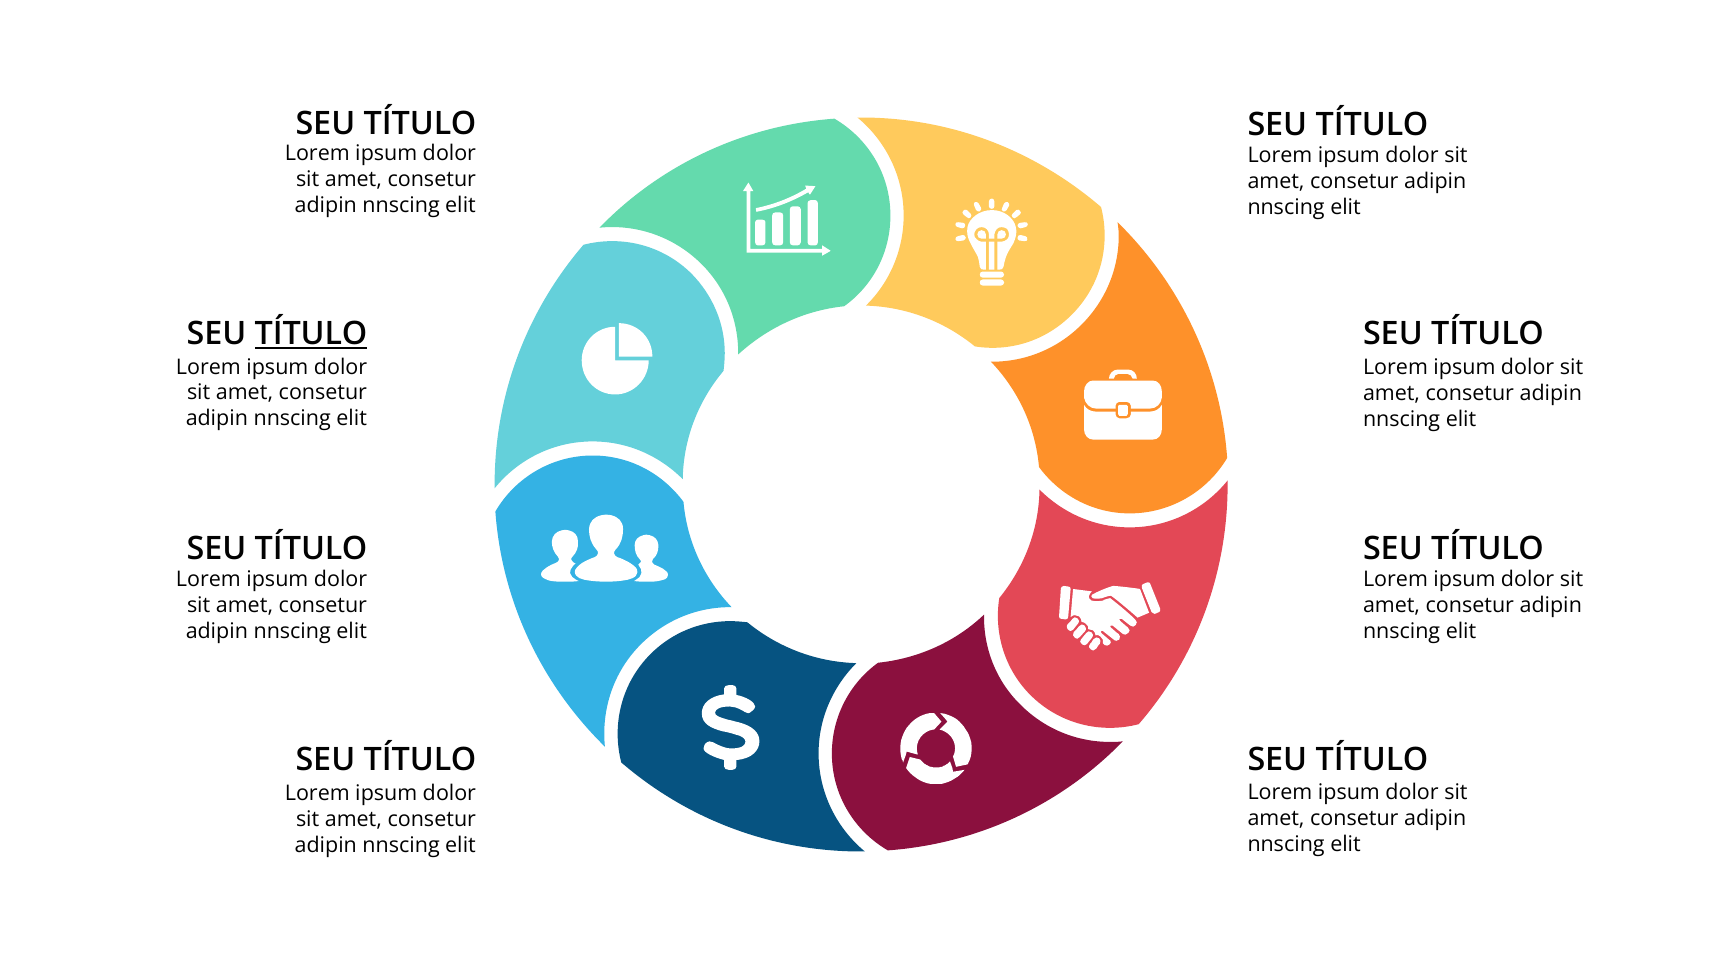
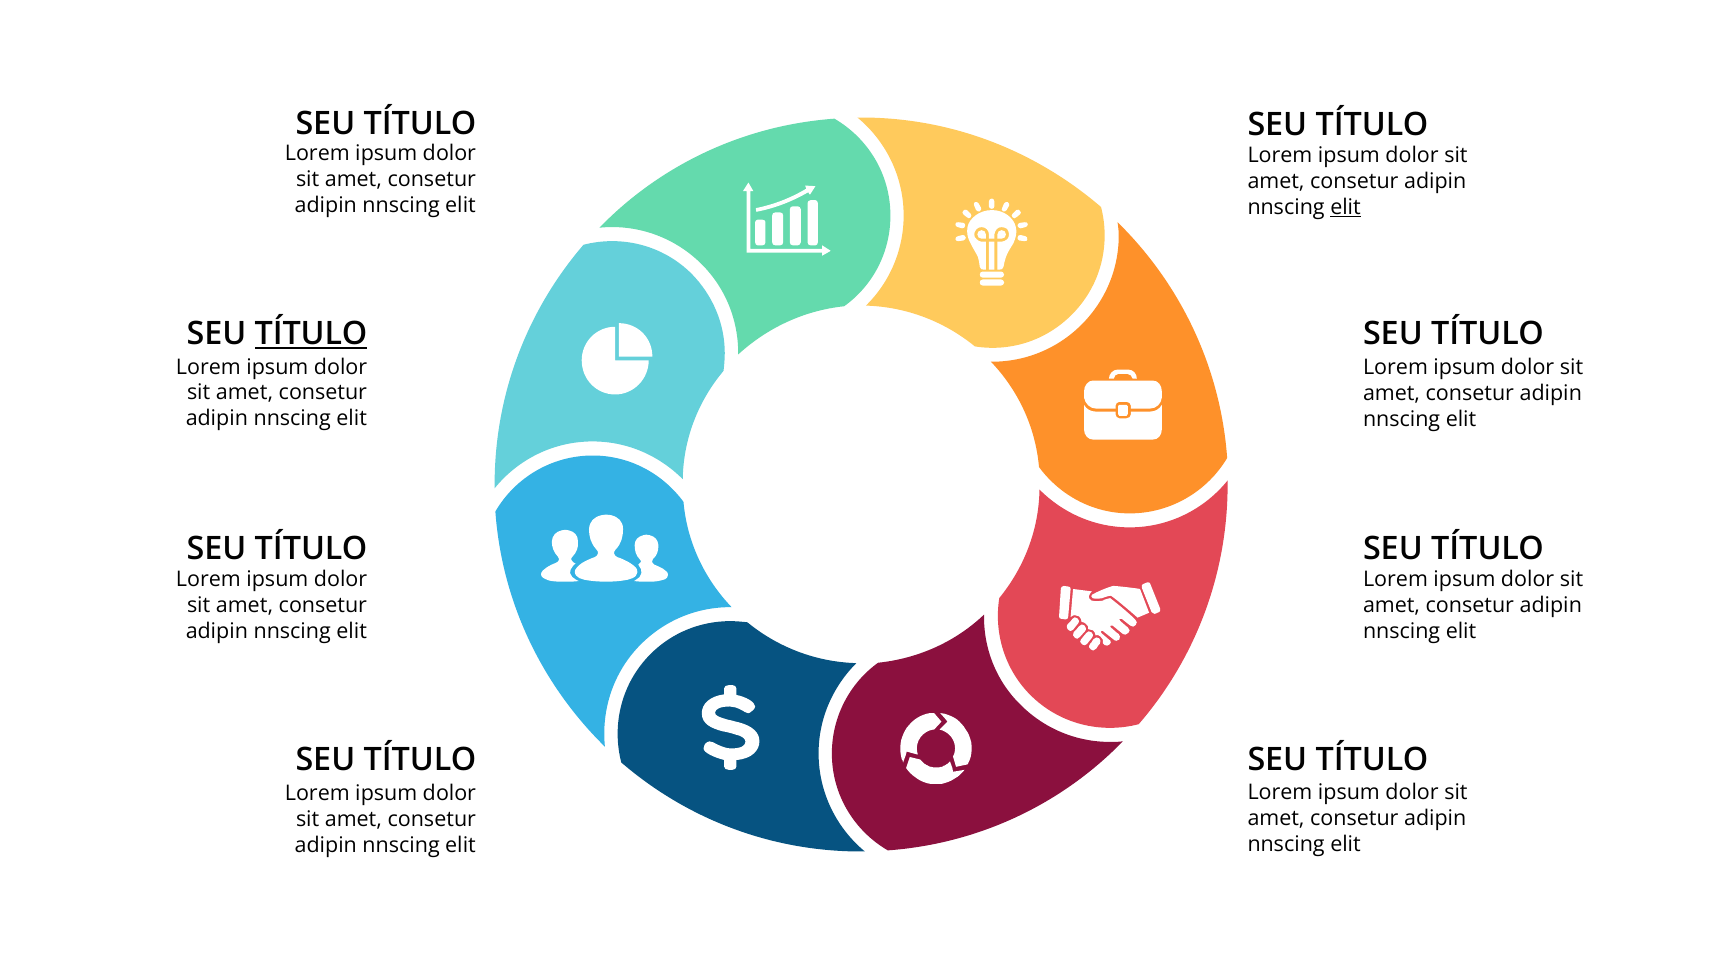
elit at (1346, 207) underline: none -> present
